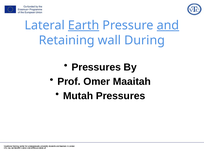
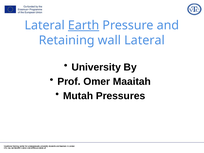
and underline: present -> none
wall During: During -> Lateral
Pressures at (96, 67): Pressures -> University
